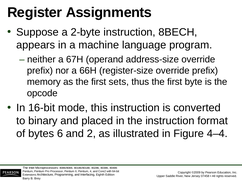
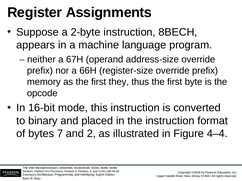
sets: sets -> they
6: 6 -> 7
